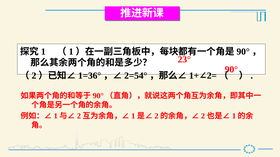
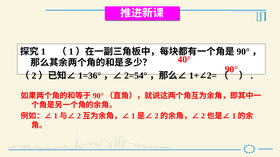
23°: 23° -> 40°
